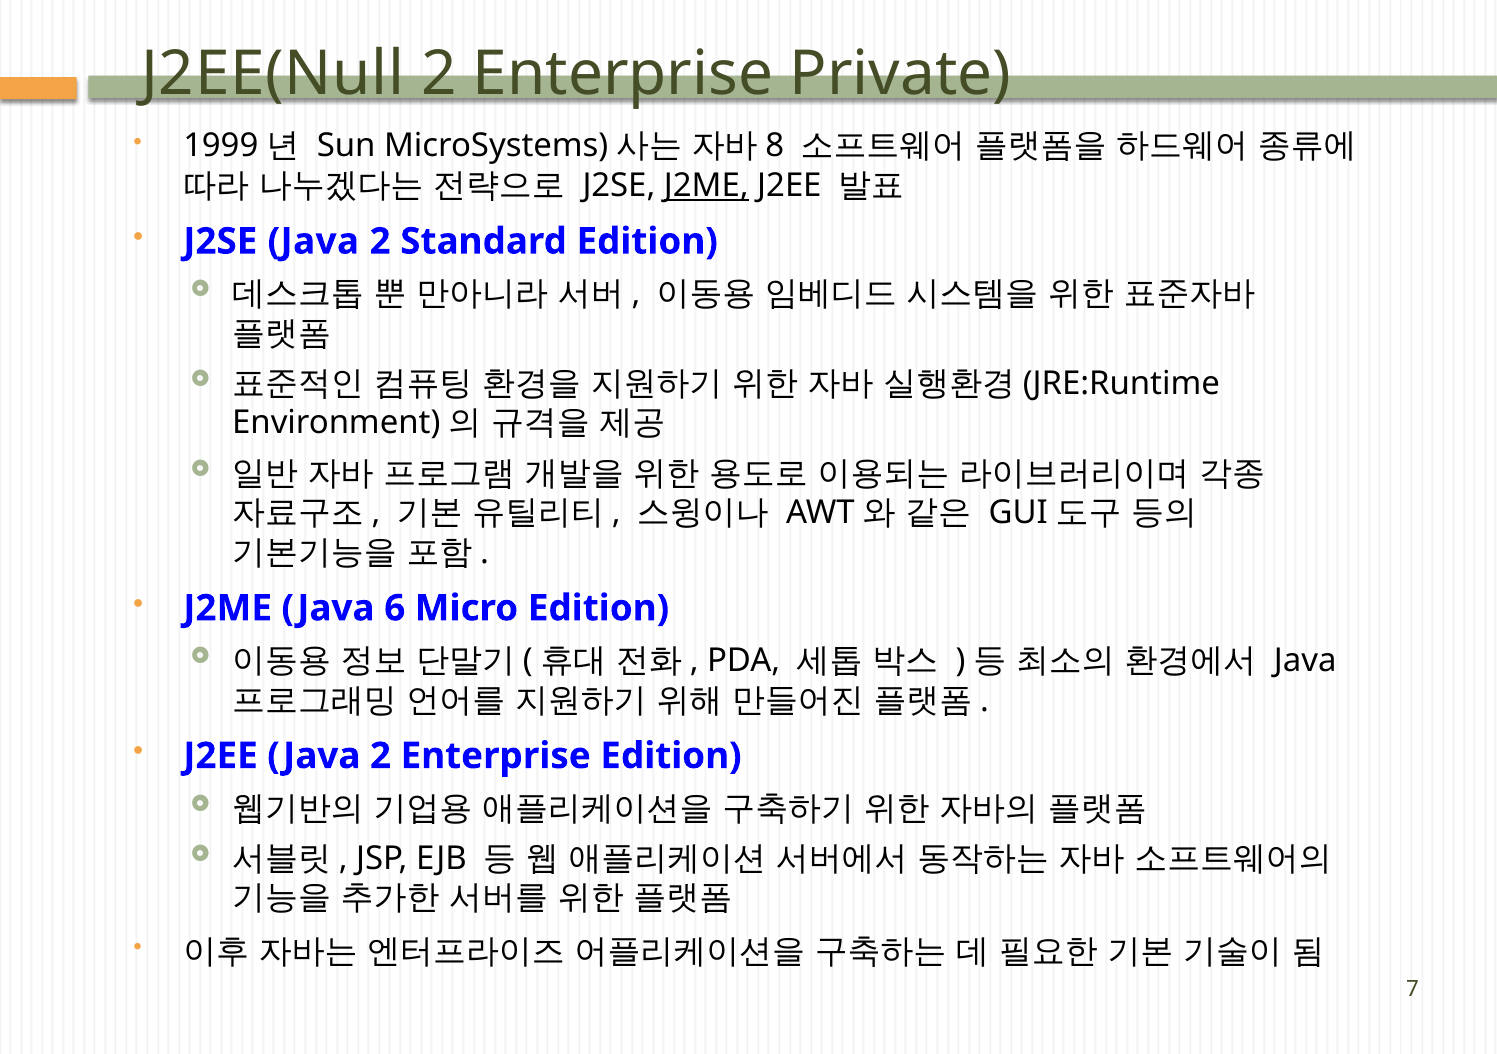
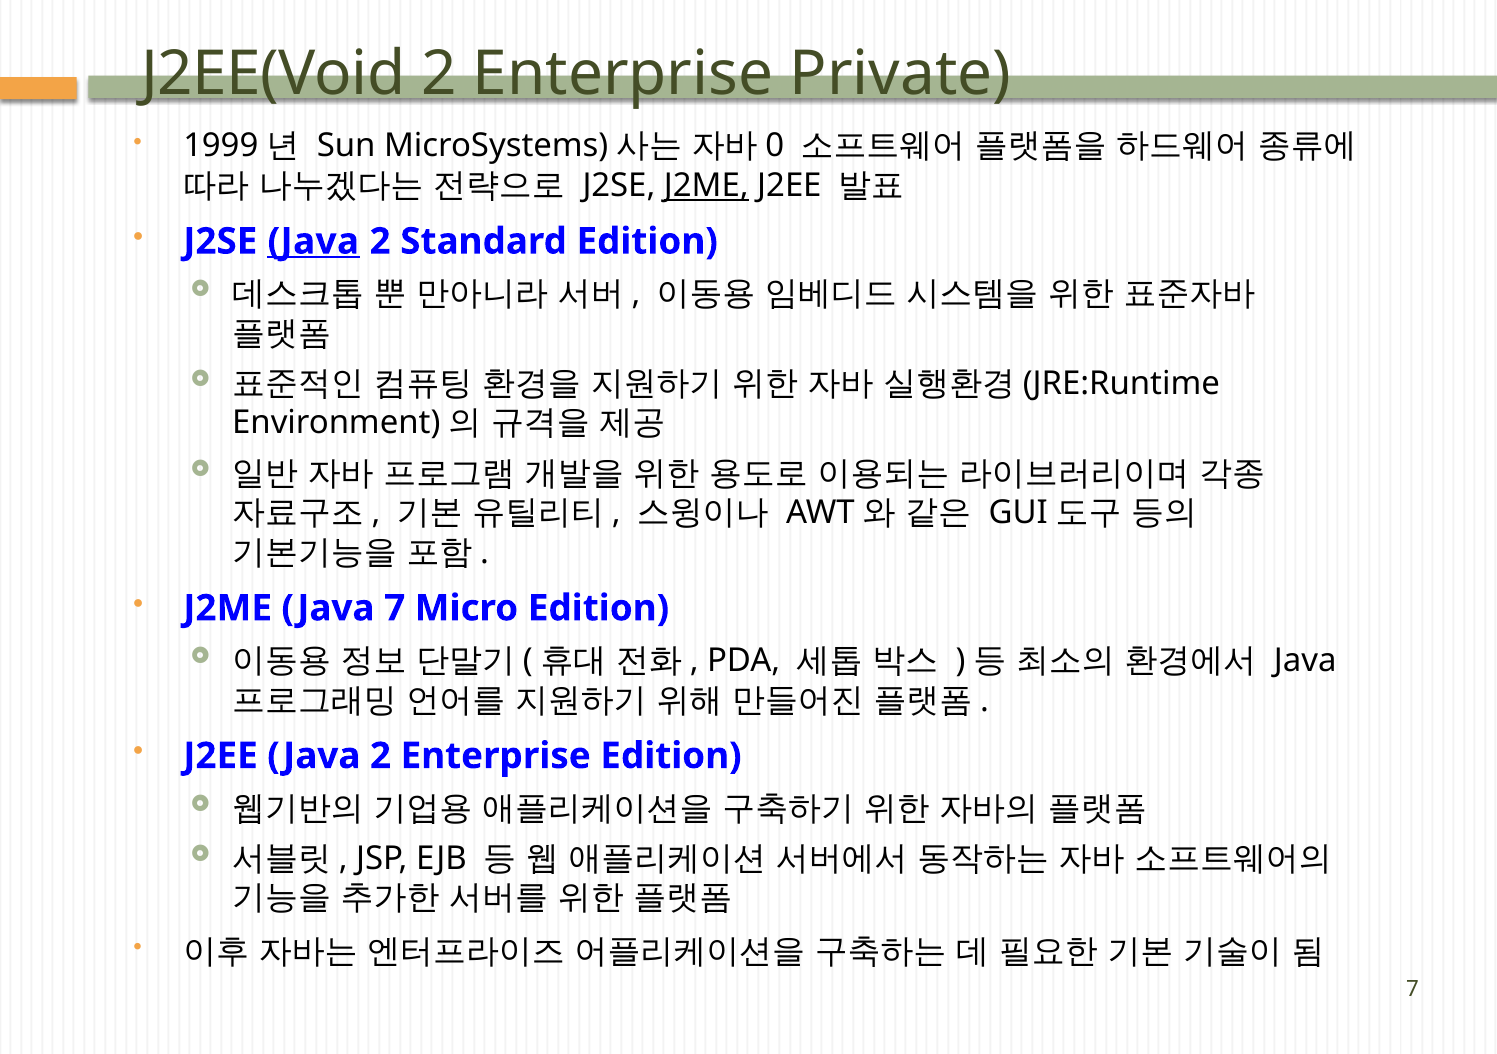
J2EE(Null: J2EE(Null -> J2EE(Void
8: 8 -> 0
Java at (313, 241) underline: none -> present
Java 6: 6 -> 7
